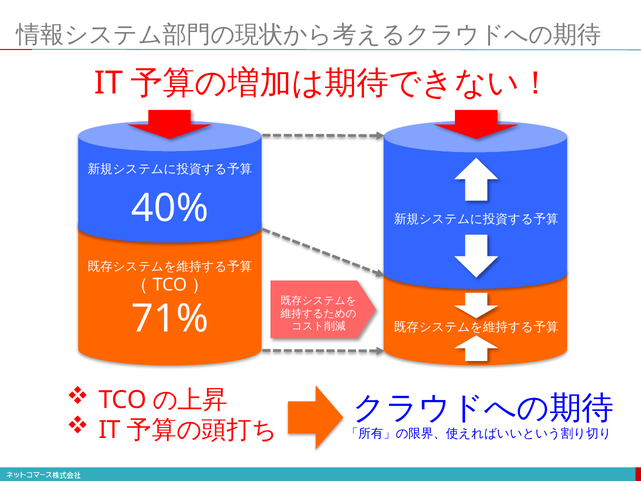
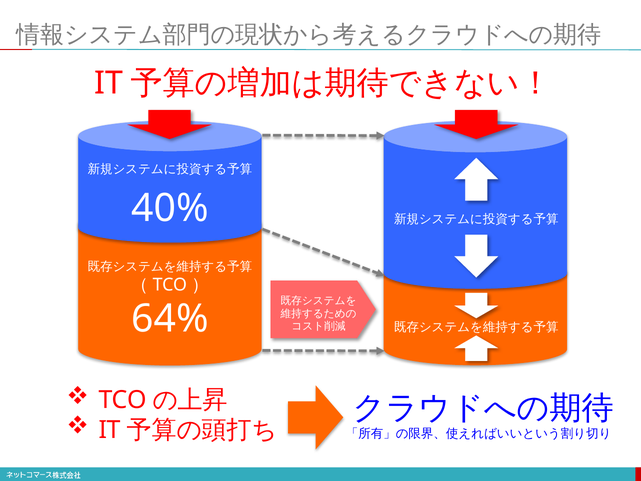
71%: 71% -> 64%
